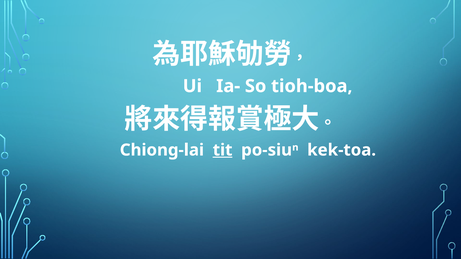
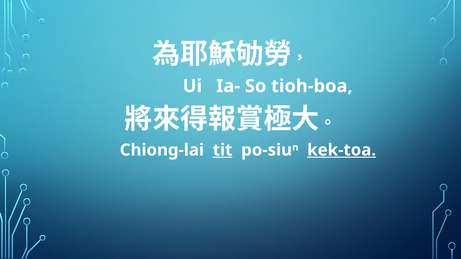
kek-toa underline: none -> present
